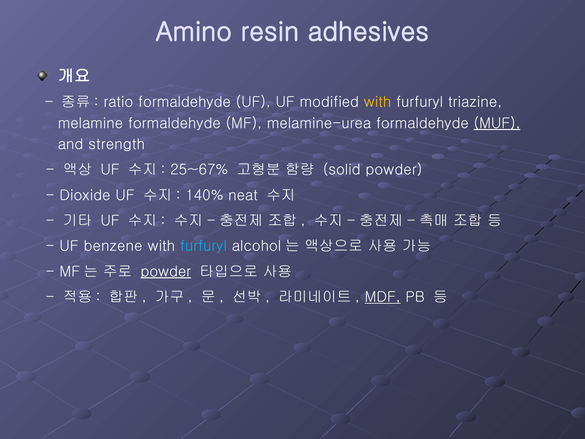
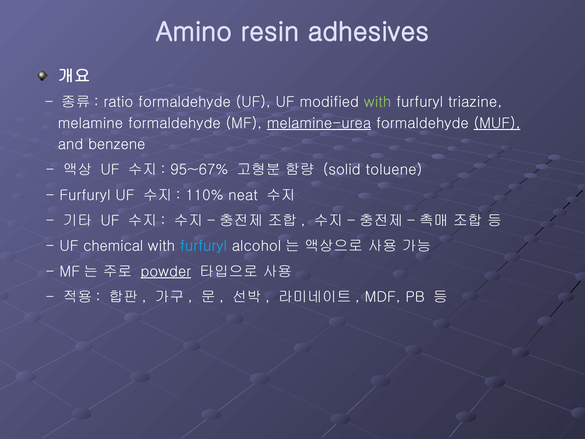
with at (378, 102) colour: yellow -> light green
melamine-urea underline: none -> present
strength: strength -> benzene
25~67%: 25~67% -> 95~67%
solid powder: powder -> toluene
Dioxide at (85, 195): Dioxide -> Furfuryl
140%: 140% -> 110%
benzene: benzene -> chemical
MDF underline: present -> none
